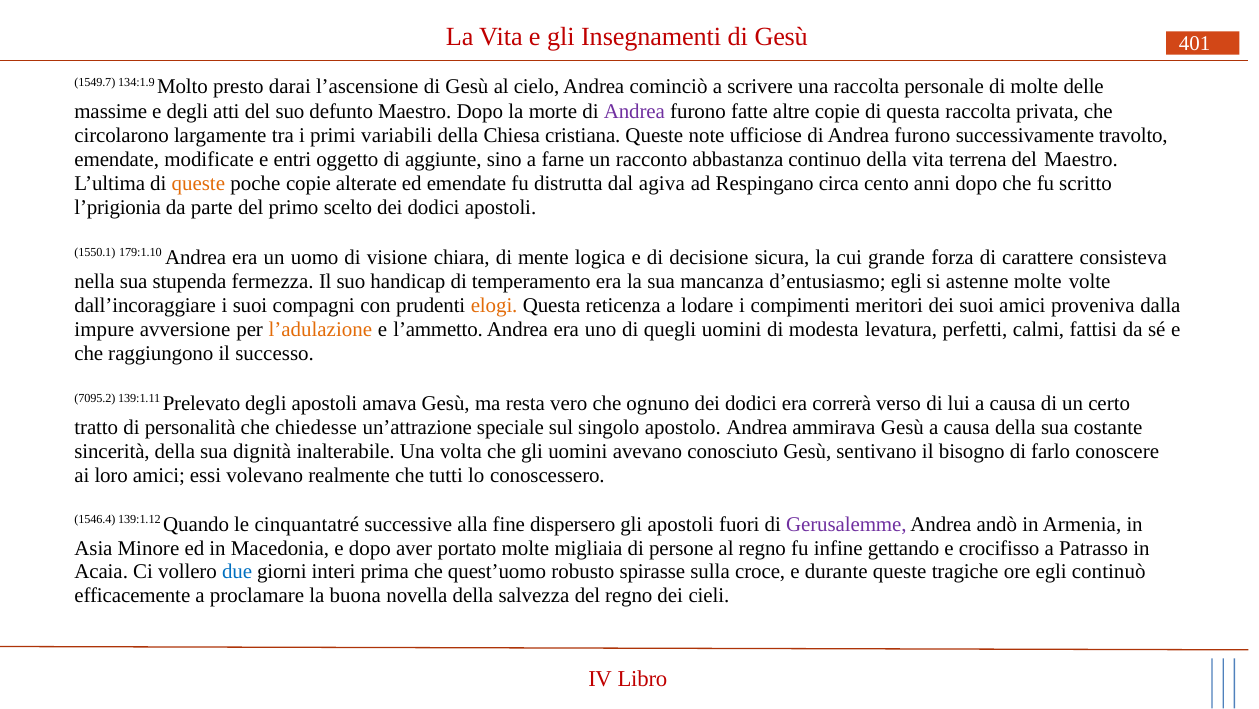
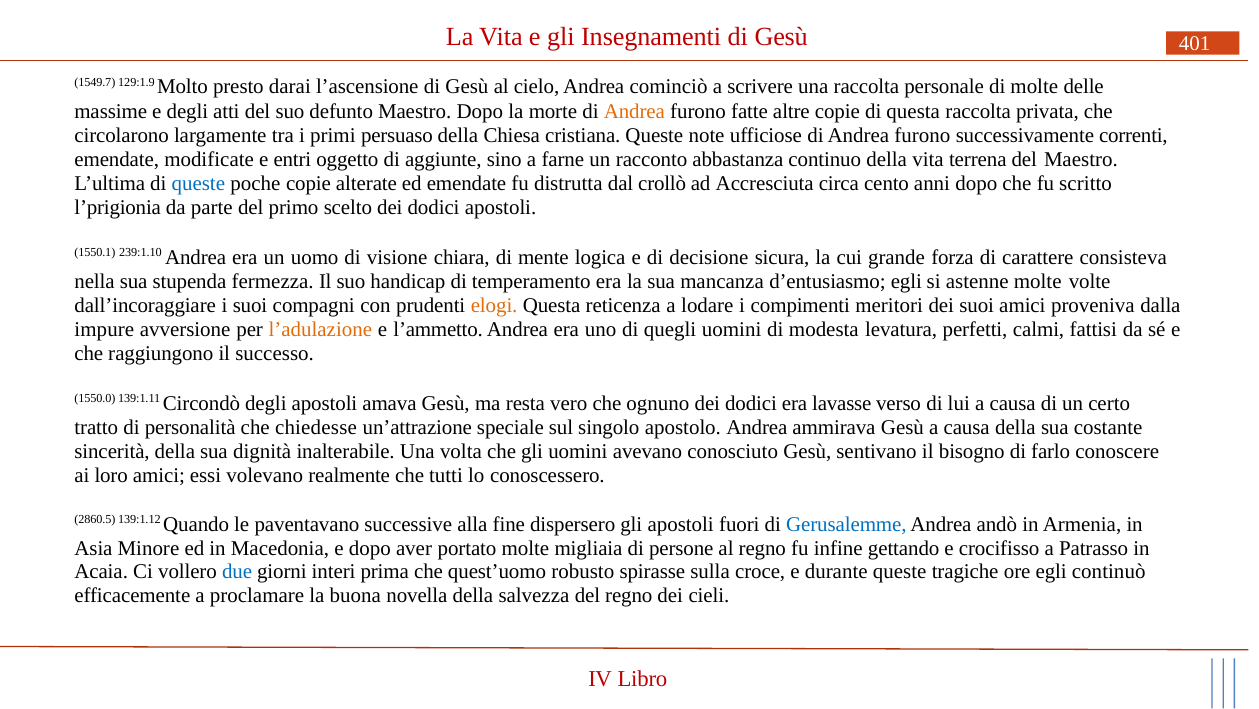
134:1.9: 134:1.9 -> 129:1.9
Andrea at (634, 111) colour: purple -> orange
variabili: variabili -> persuaso
travolto: travolto -> correnti
queste at (198, 184) colour: orange -> blue
agiva: agiva -> crollò
Respingano: Respingano -> Accresciuta
179:1.10: 179:1.10 -> 239:1.10
7095.2: 7095.2 -> 1550.0
Prelevato: Prelevato -> Circondò
correrà: correrà -> lavasse
1546.4: 1546.4 -> 2860.5
cinquantatré: cinquantatré -> paventavano
Gerusalemme colour: purple -> blue
